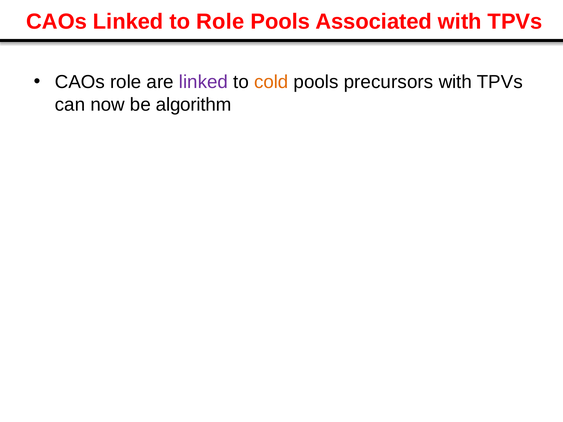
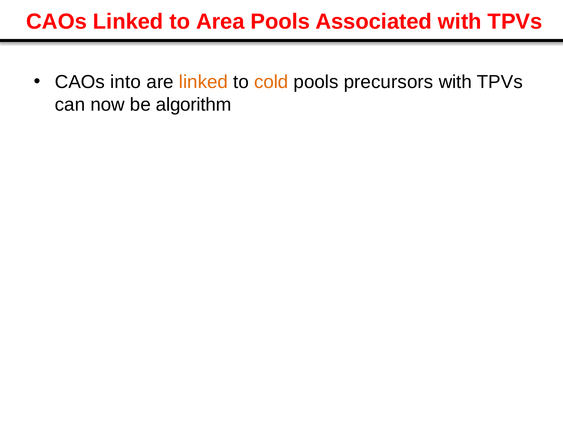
to Role: Role -> Area
CAOs role: role -> into
linked at (203, 82) colour: purple -> orange
